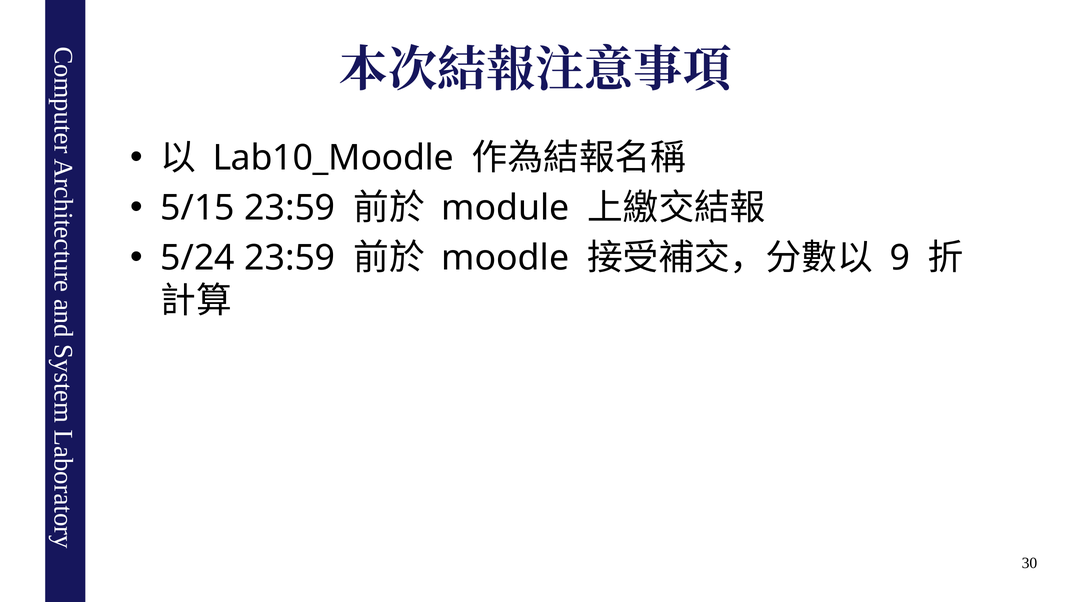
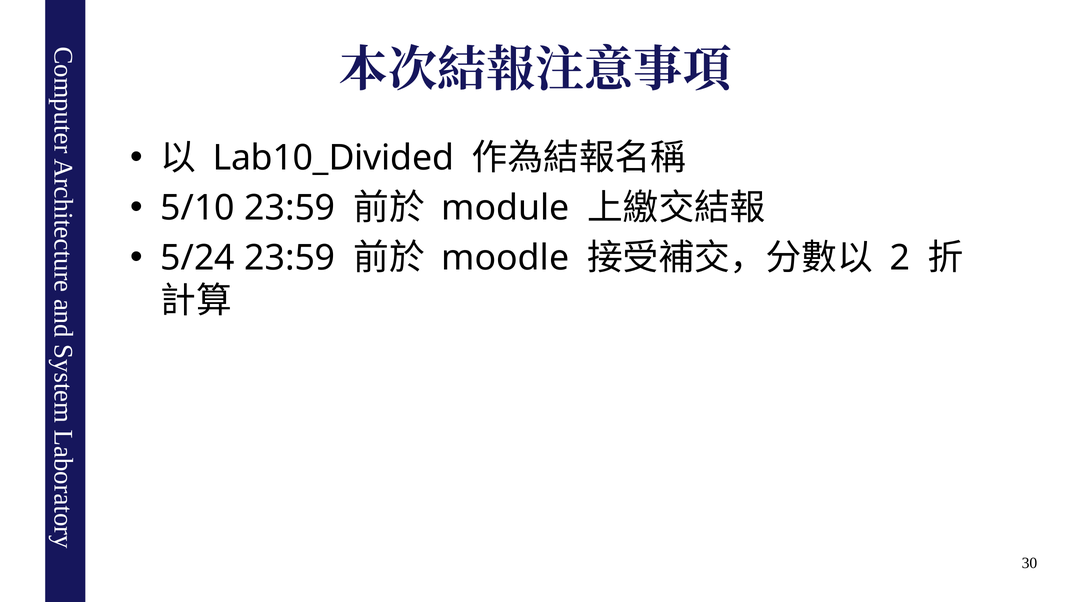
Lab10_Moodle: Lab10_Moodle -> Lab10_Divided
5/15: 5/15 -> 5/10
9: 9 -> 2
